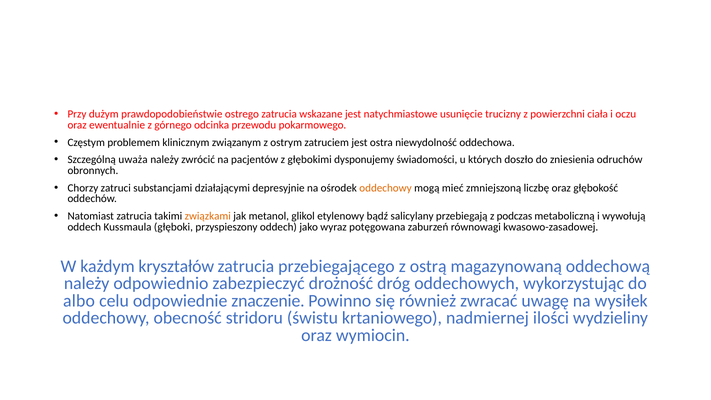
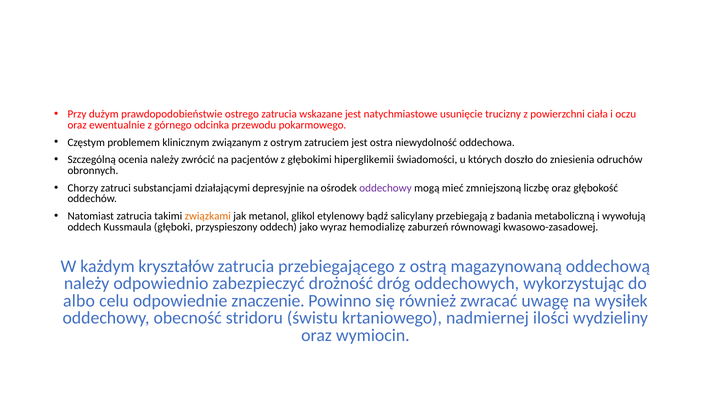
uważa: uważa -> ocenia
dysponujemy: dysponujemy -> hiperglikemii
oddechowy at (386, 188) colour: orange -> purple
podczas: podczas -> badania
potęgowana: potęgowana -> hemodializę
